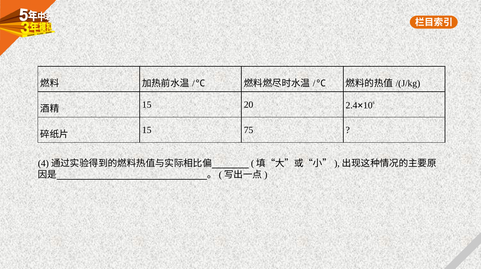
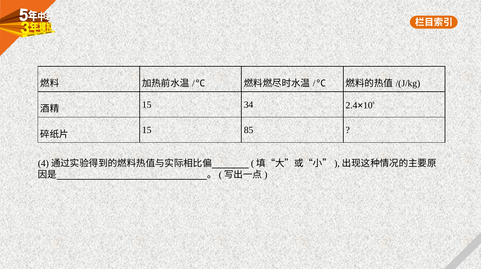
20: 20 -> 34
75: 75 -> 85
